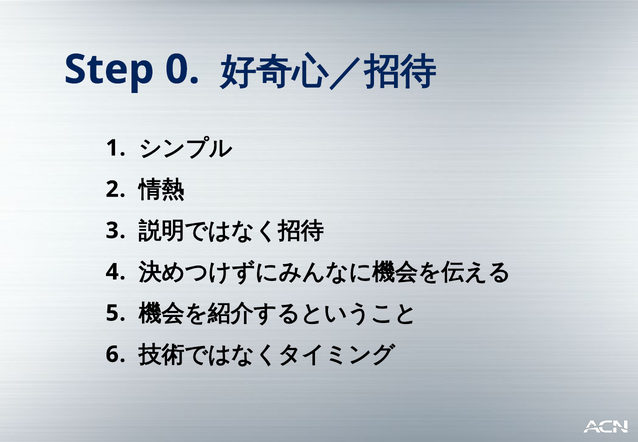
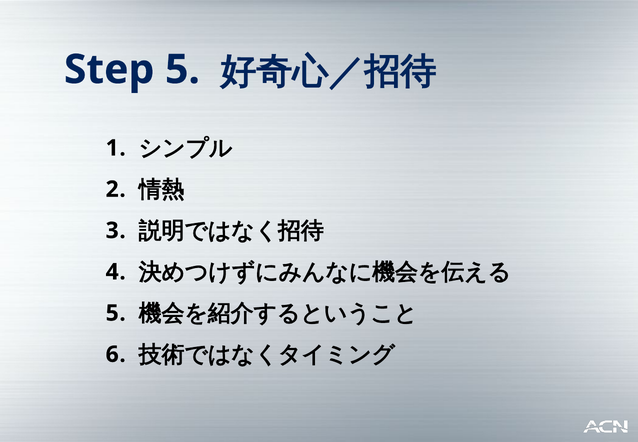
Step 0: 0 -> 5
